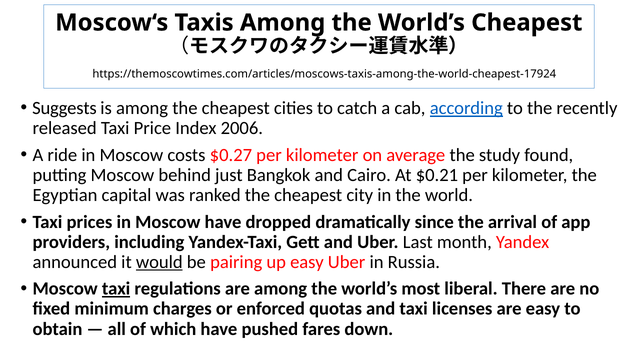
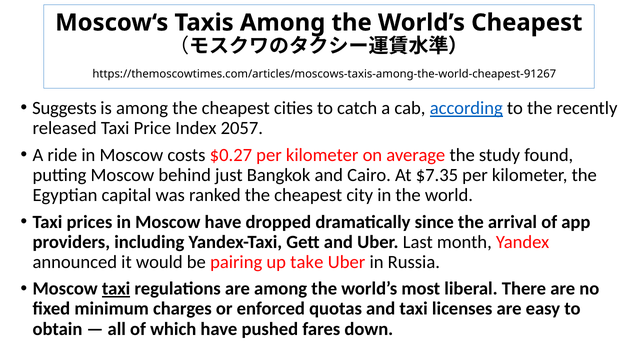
https://themoscowtimes.com/articles/moscows-taxis-among-the-world-cheapest-17924: https://themoscowtimes.com/articles/moscows-taxis-among-the-world-cheapest-17924 -> https://themoscowtimes.com/articles/moscows-taxis-among-the-world-cheapest-91267
2006: 2006 -> 2057
$0.21: $0.21 -> $7.35
would underline: present -> none
up easy: easy -> take
